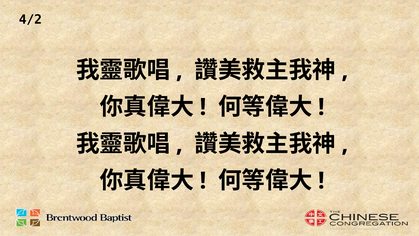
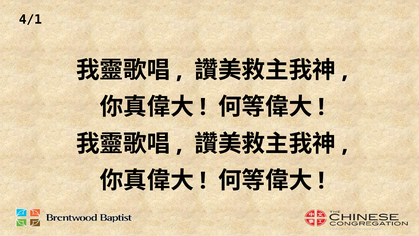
4/2: 4/2 -> 4/1
